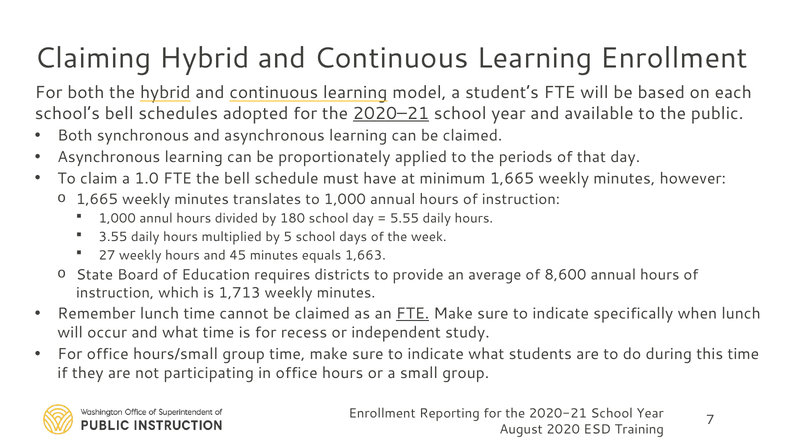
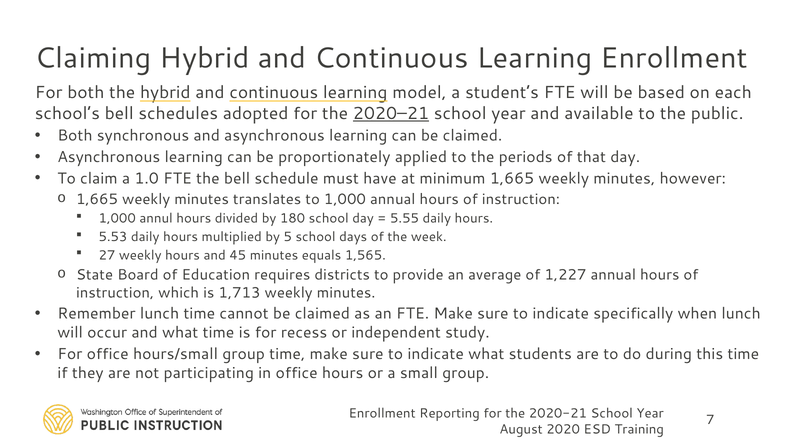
3.55: 3.55 -> 5.53
1,663: 1,663 -> 1,565
8,600: 8,600 -> 1,227
FTE at (413, 314) underline: present -> none
